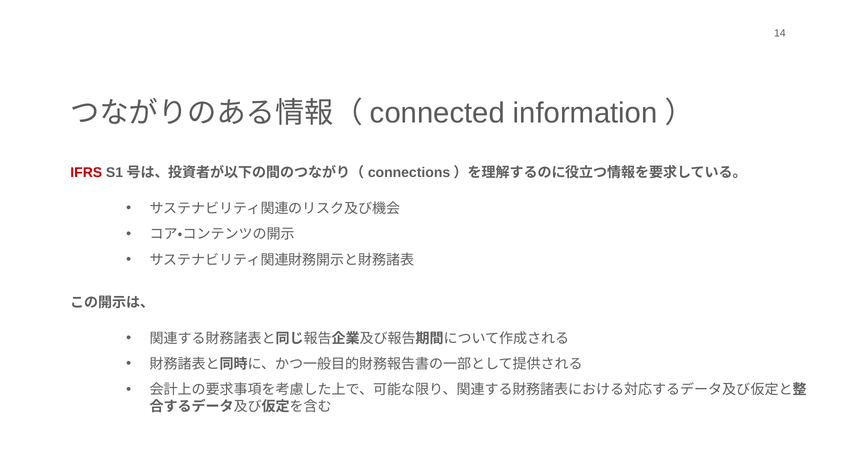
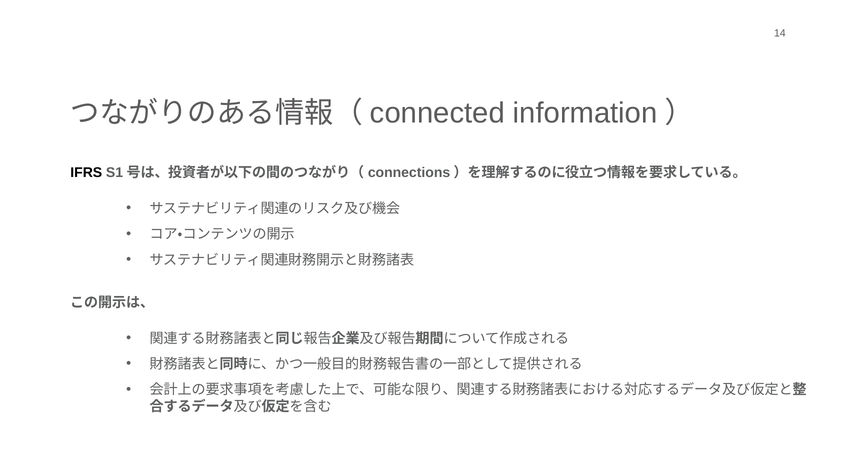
IFRS colour: red -> black
